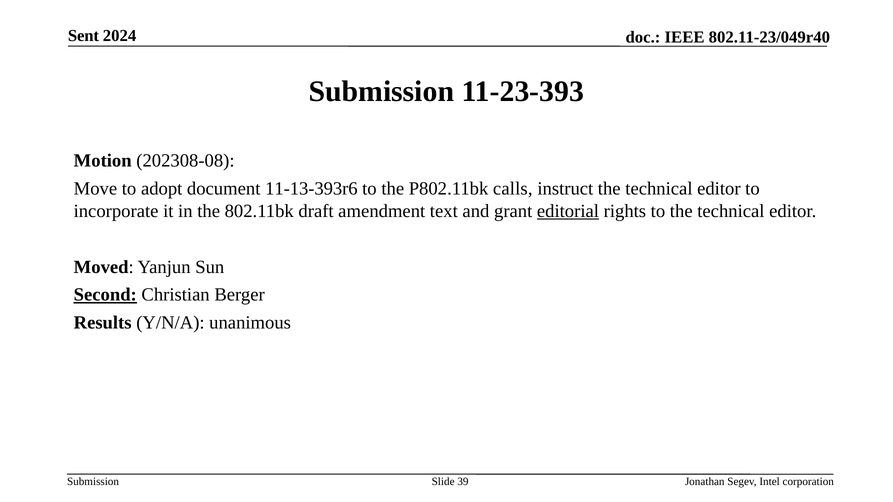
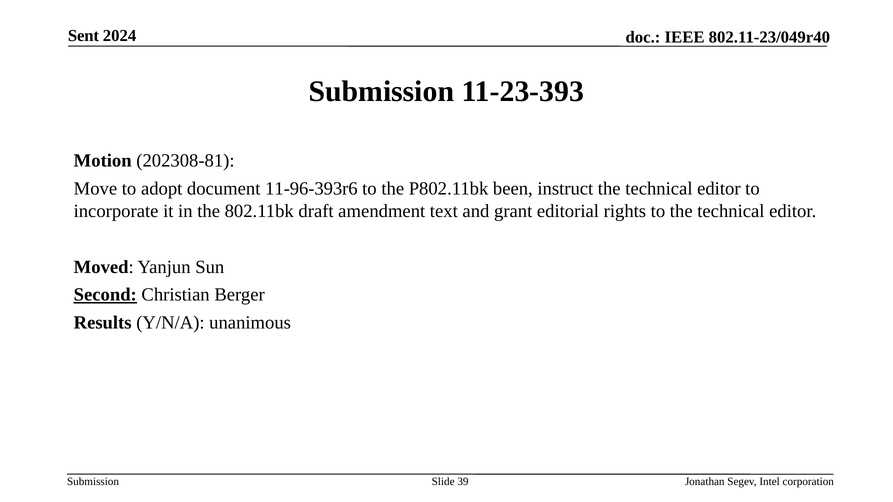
202308-08: 202308-08 -> 202308-81
11-13-393r6: 11-13-393r6 -> 11-96-393r6
calls: calls -> been
editorial underline: present -> none
